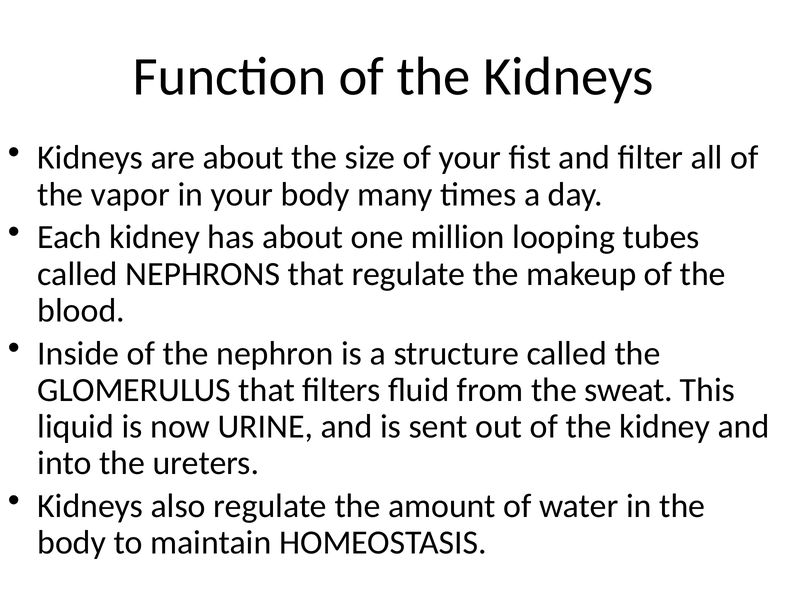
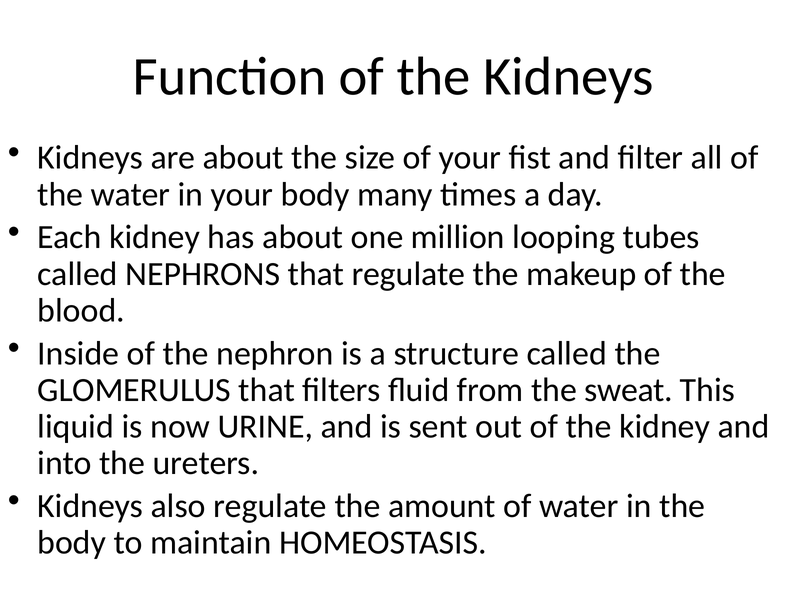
the vapor: vapor -> water
